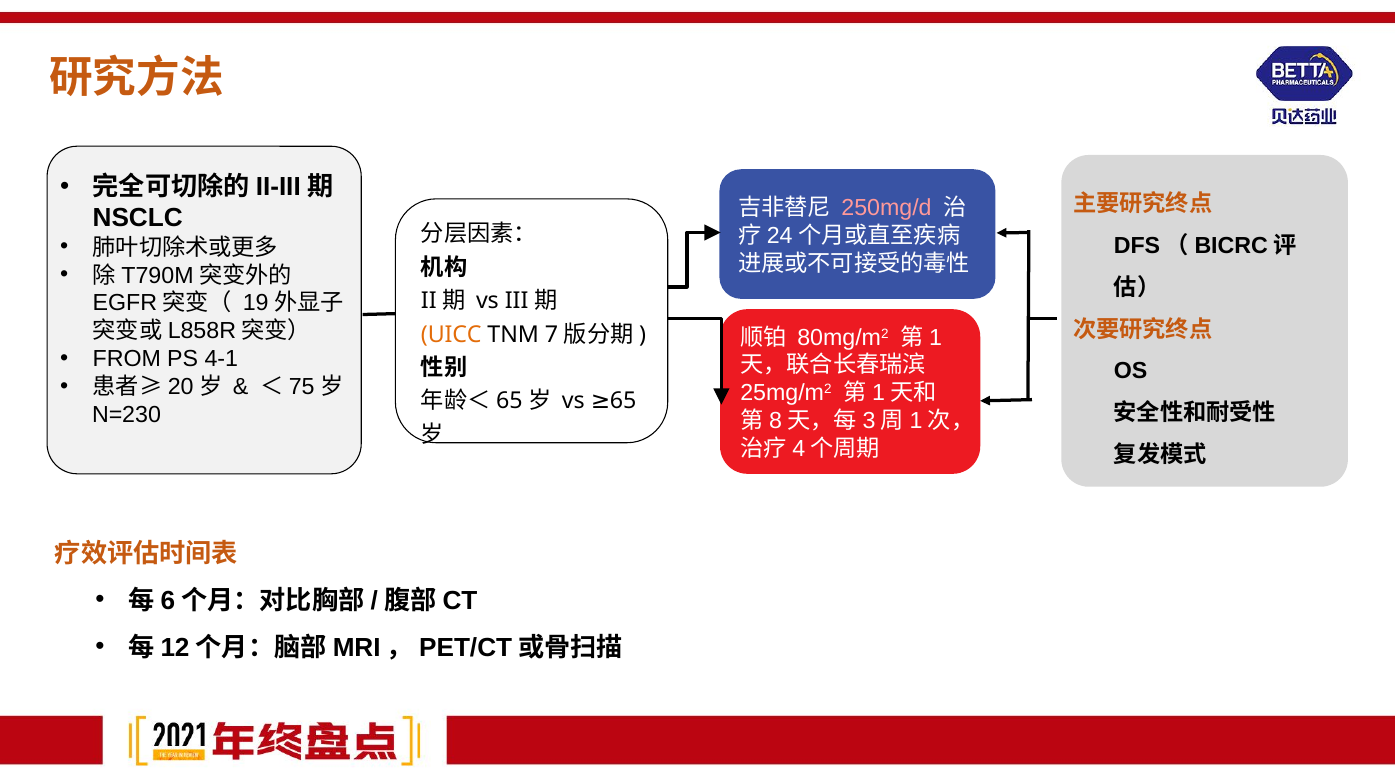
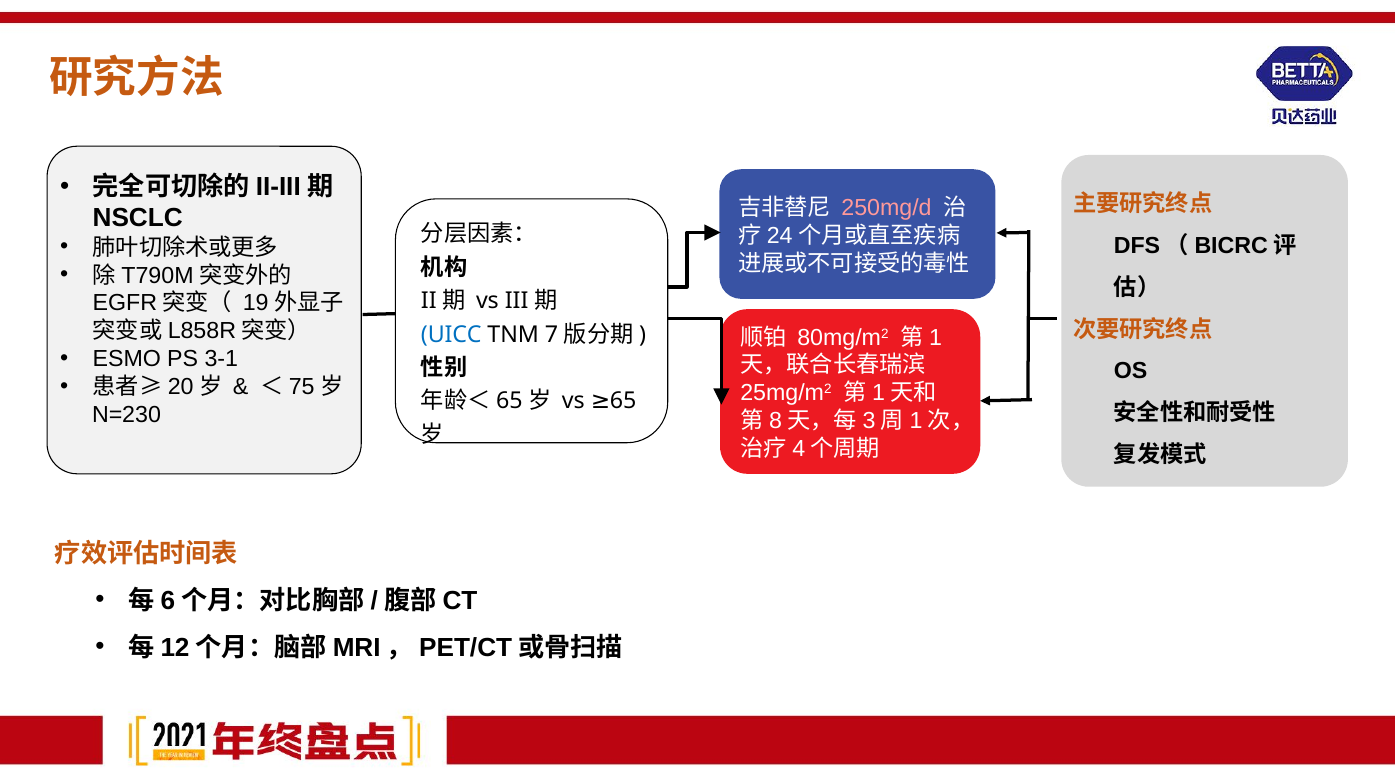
UICC colour: orange -> blue
FROM: FROM -> ESMO
4-1: 4-1 -> 3-1
